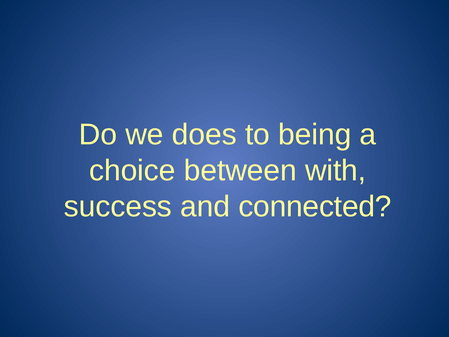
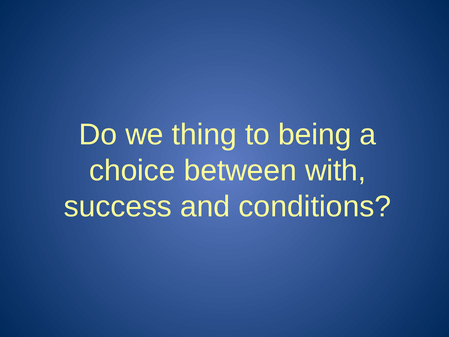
does: does -> thing
connected: connected -> conditions
